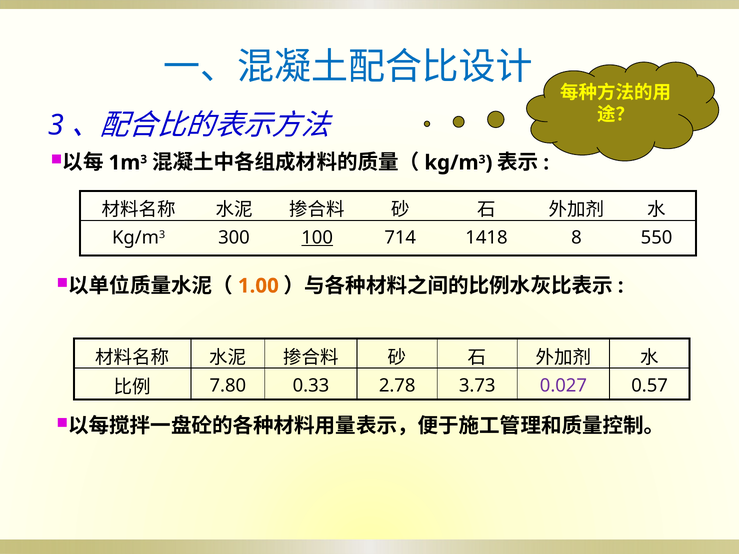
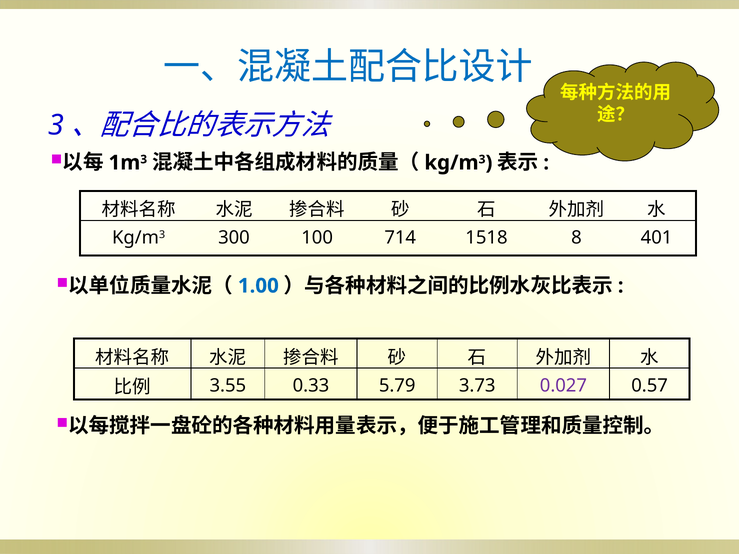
100 underline: present -> none
1418: 1418 -> 1518
550: 550 -> 401
1.00 colour: orange -> blue
7.80: 7.80 -> 3.55
2.78: 2.78 -> 5.79
